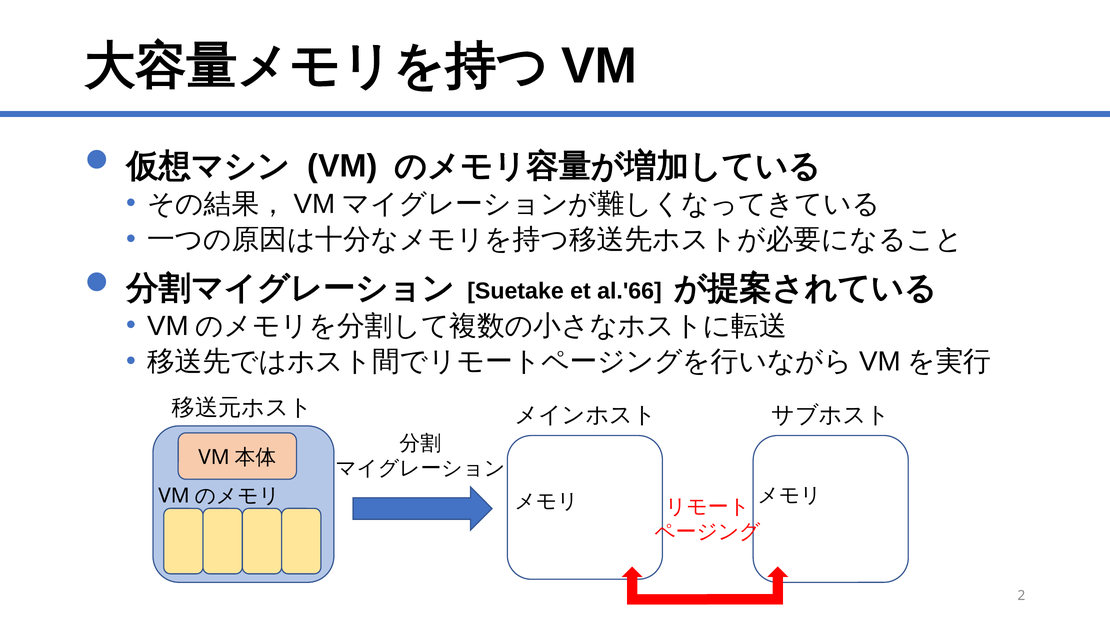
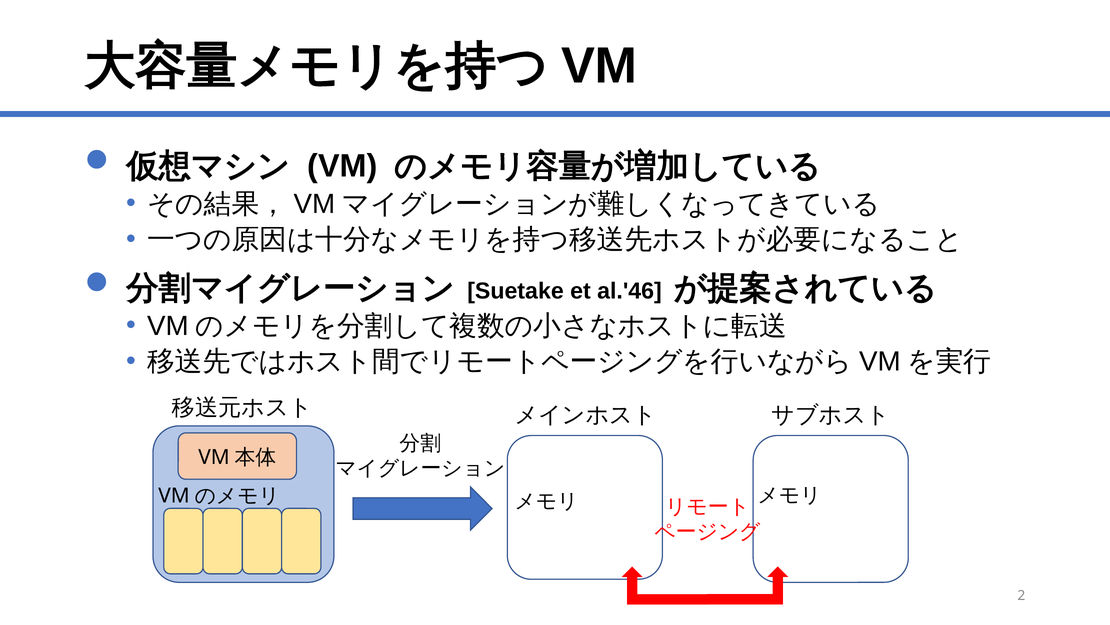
al.'66: al.'66 -> al.'46
